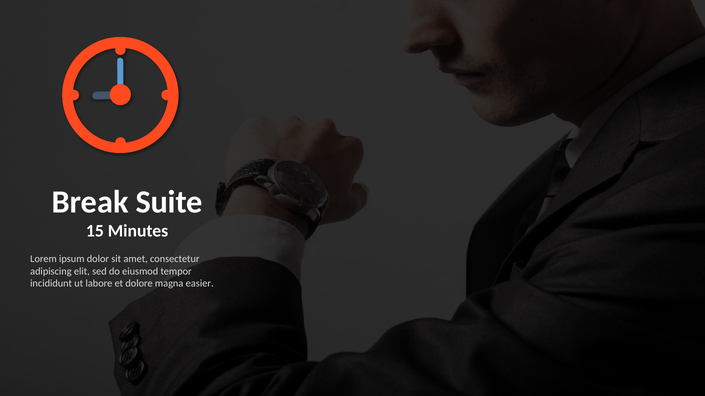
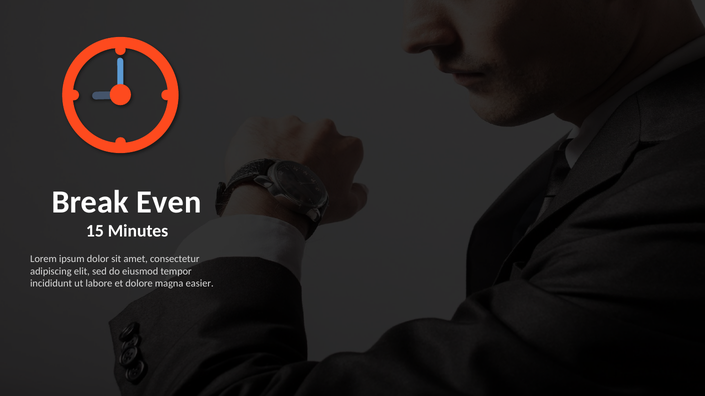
Suite: Suite -> Even
